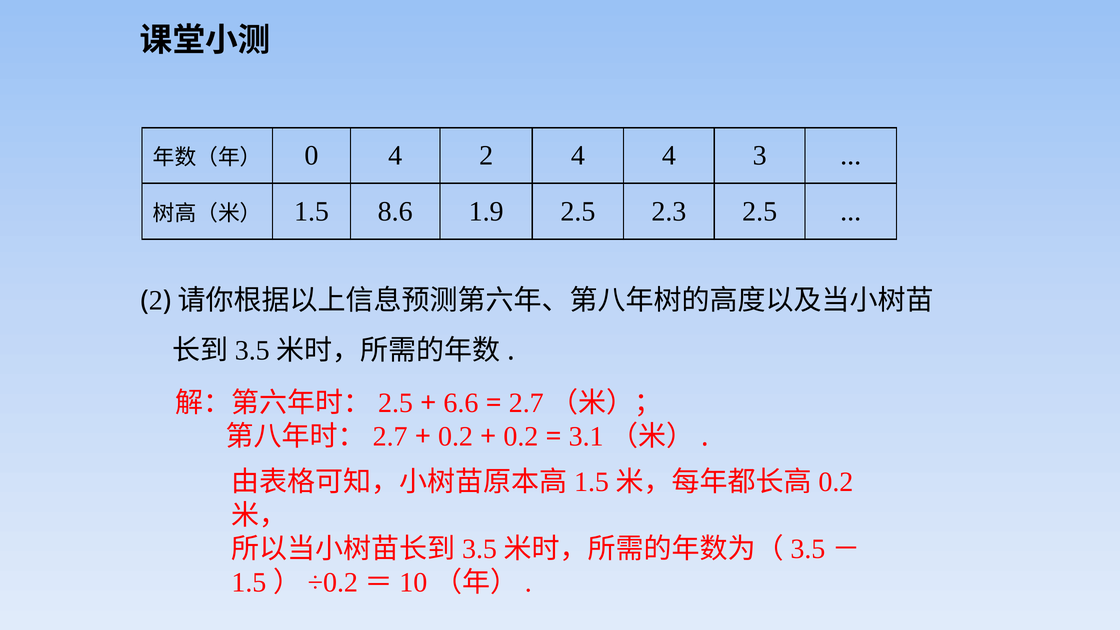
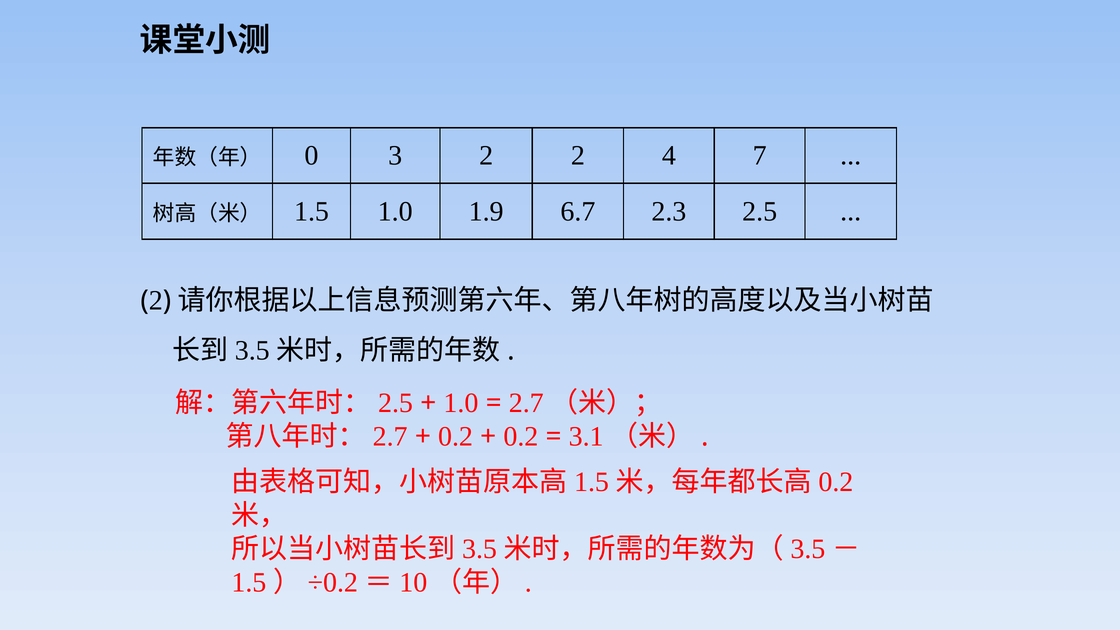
0 4: 4 -> 3
2 4: 4 -> 2
3: 3 -> 7
1.5 8.6: 8.6 -> 1.0
1.9 2.5: 2.5 -> 6.7
6.6 at (461, 403): 6.6 -> 1.0
